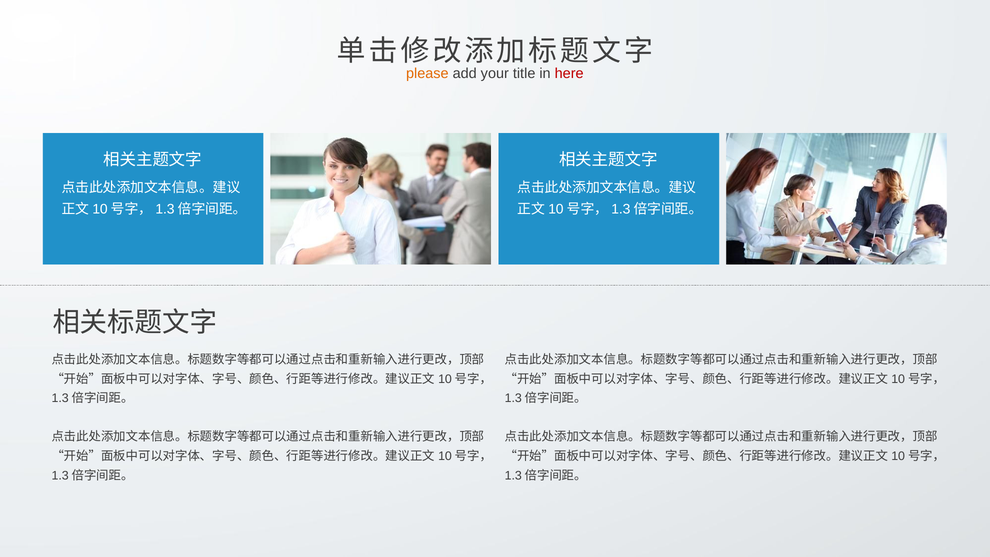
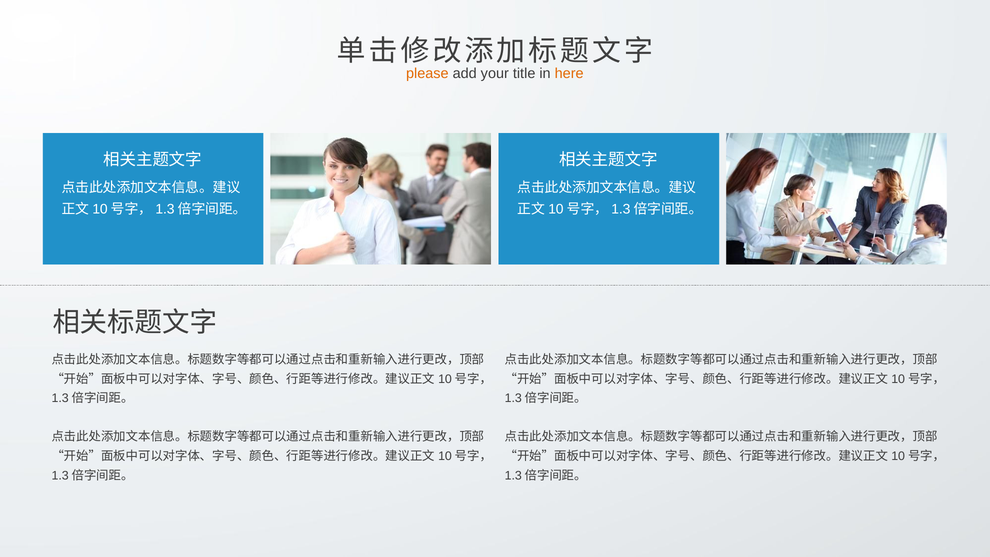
here colour: red -> orange
